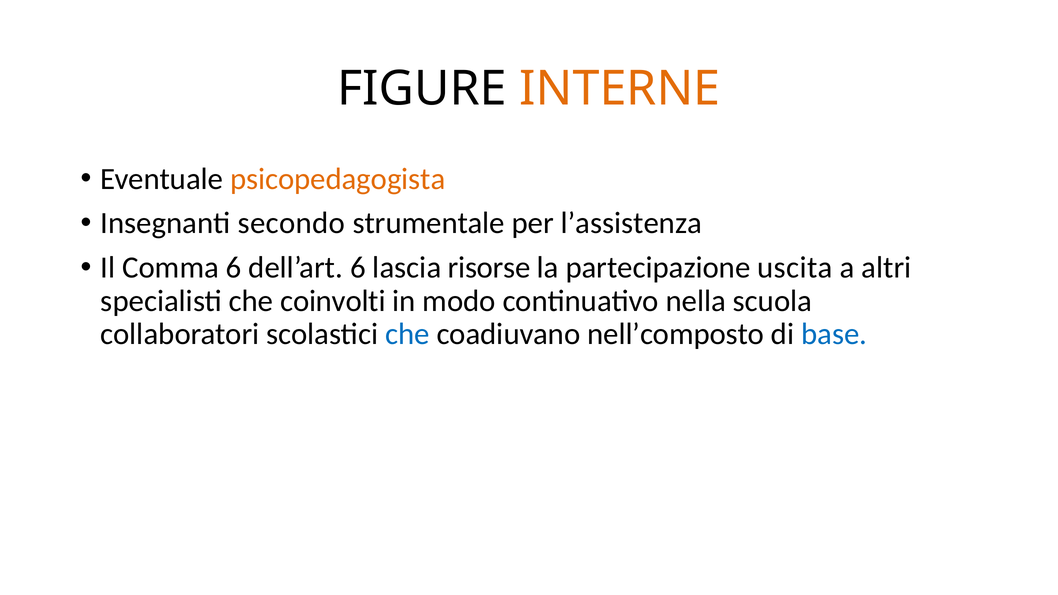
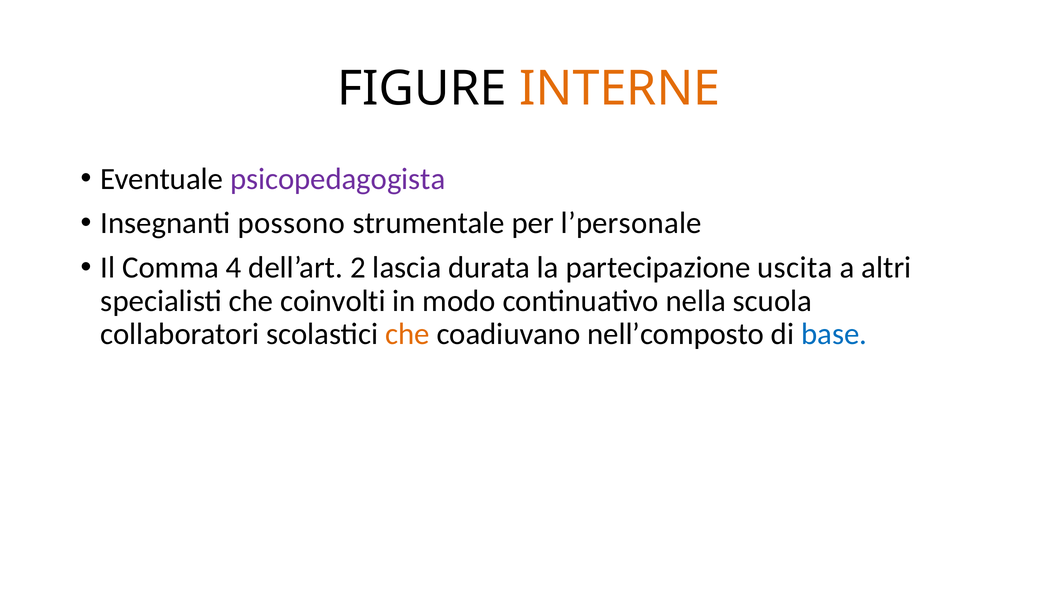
psicopedagogista colour: orange -> purple
secondo: secondo -> possono
l’assistenza: l’assistenza -> l’personale
Comma 6: 6 -> 4
dell’art 6: 6 -> 2
risorse: risorse -> durata
che at (407, 334) colour: blue -> orange
